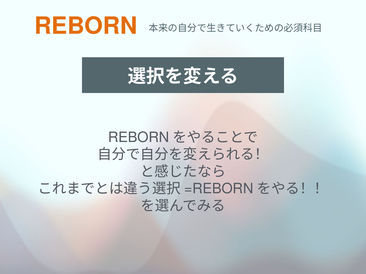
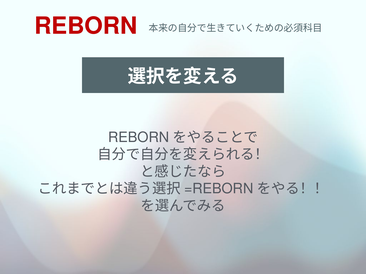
REBORN colour: orange -> red
